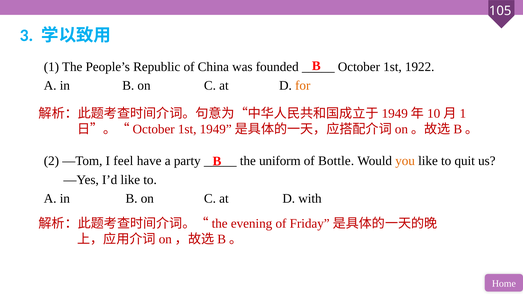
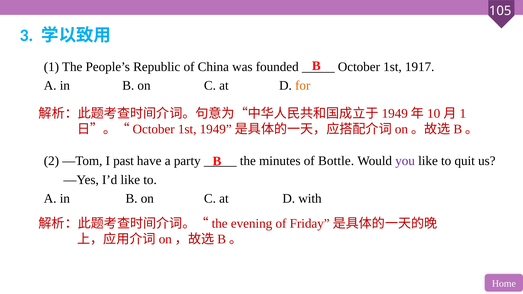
1922: 1922 -> 1917
feel: feel -> past
uniform: uniform -> minutes
you colour: orange -> purple
